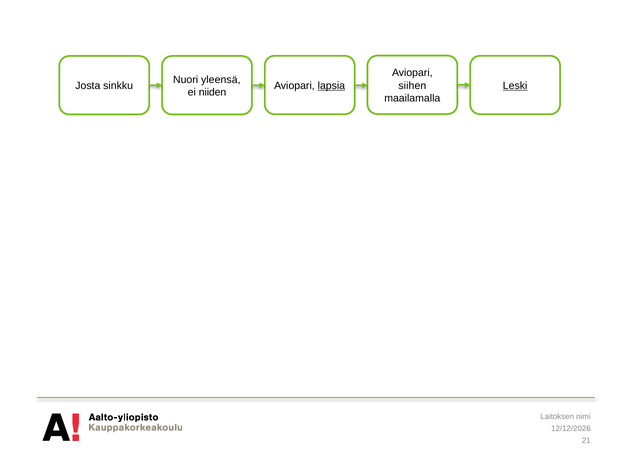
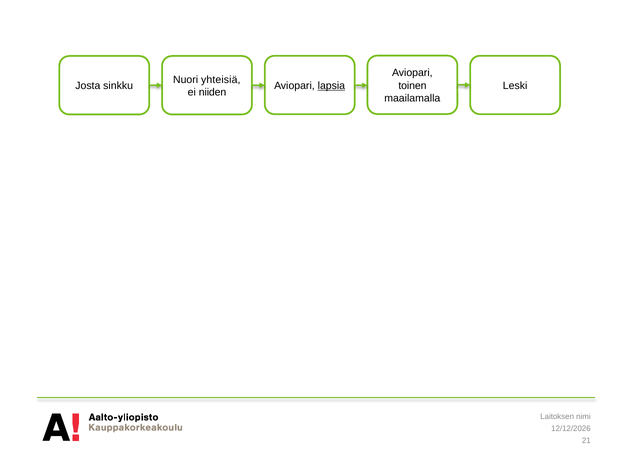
yleensä: yleensä -> yhteisiä
siihen: siihen -> toinen
Leski underline: present -> none
